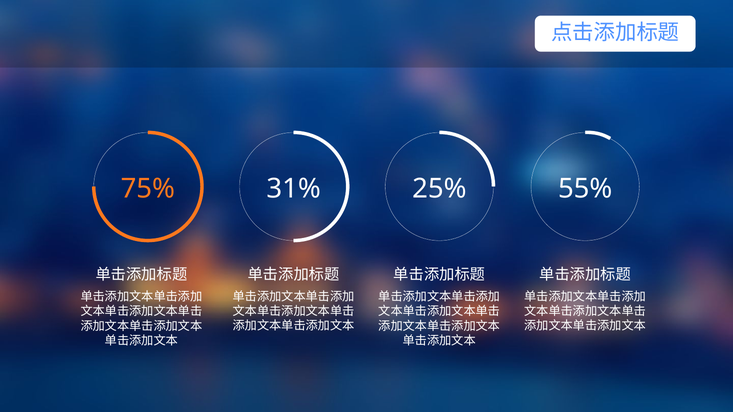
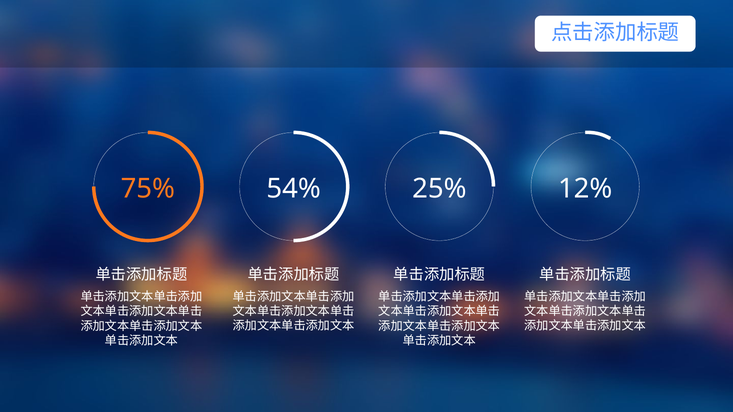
31%: 31% -> 54%
55%: 55% -> 12%
